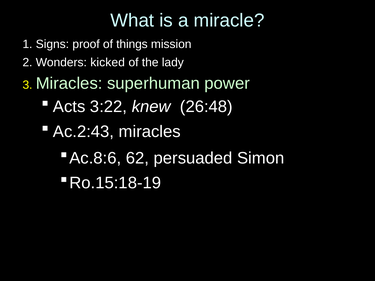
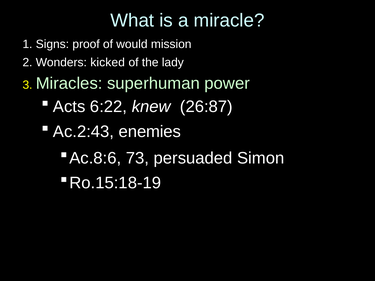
things: things -> would
3:22: 3:22 -> 6:22
26:48: 26:48 -> 26:87
miracles at (150, 132): miracles -> enemies
62: 62 -> 73
